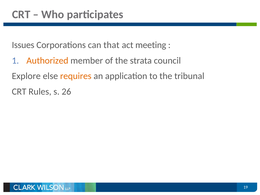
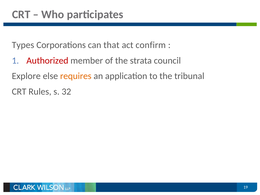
Issues: Issues -> Types
meeting: meeting -> confirm
Authorized colour: orange -> red
26: 26 -> 32
